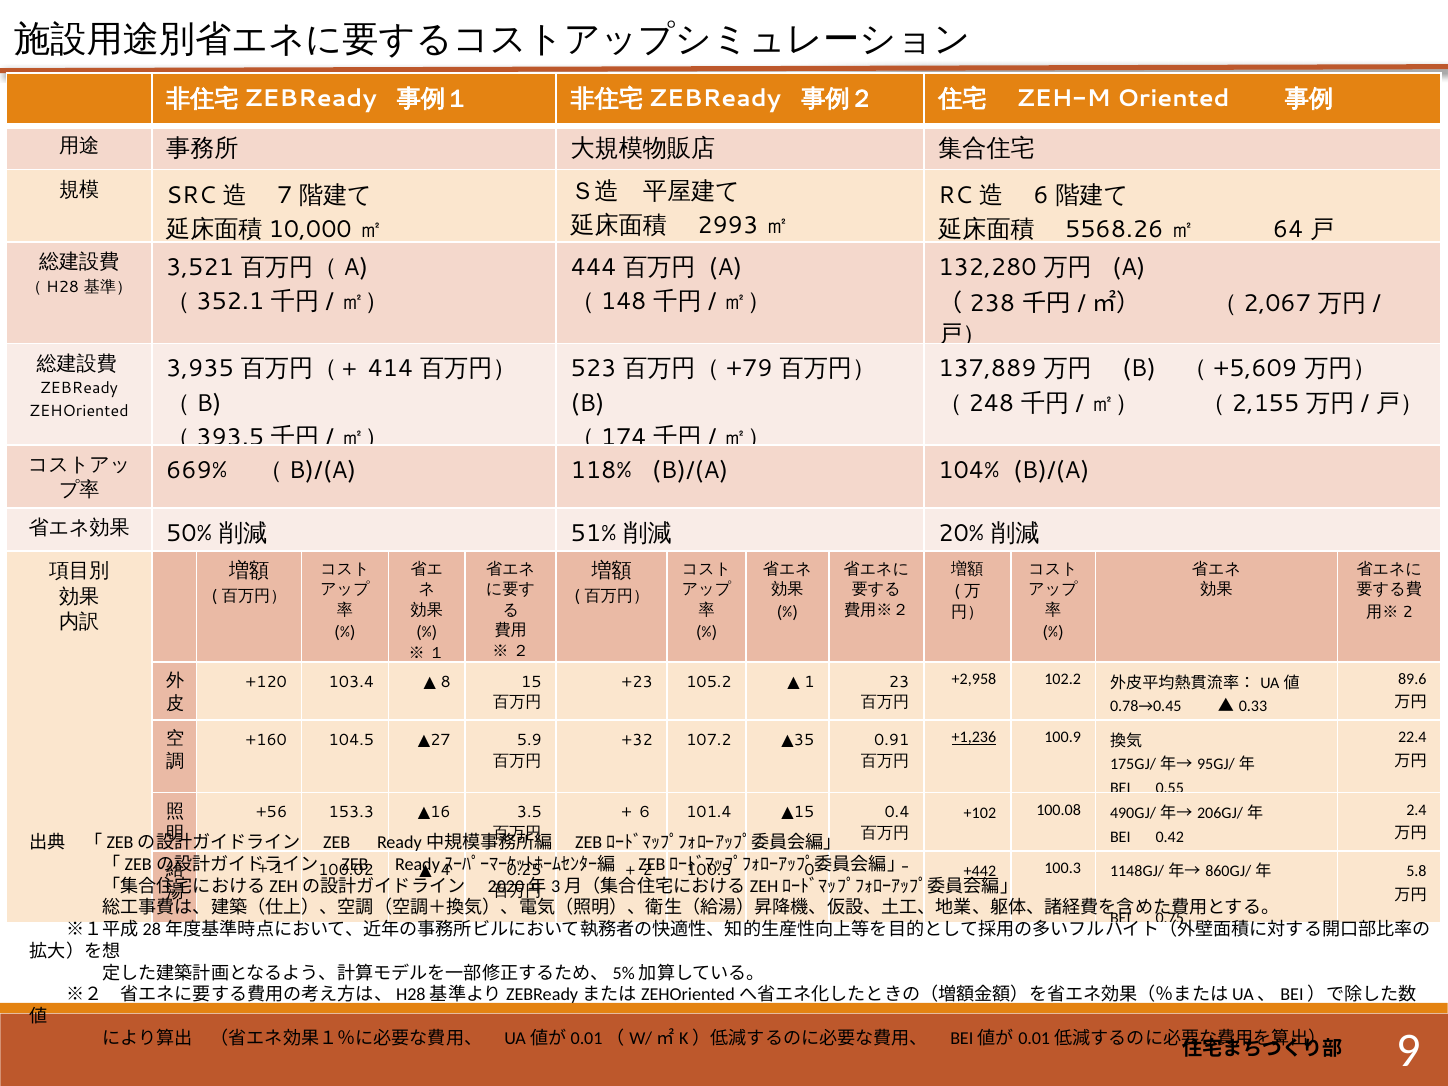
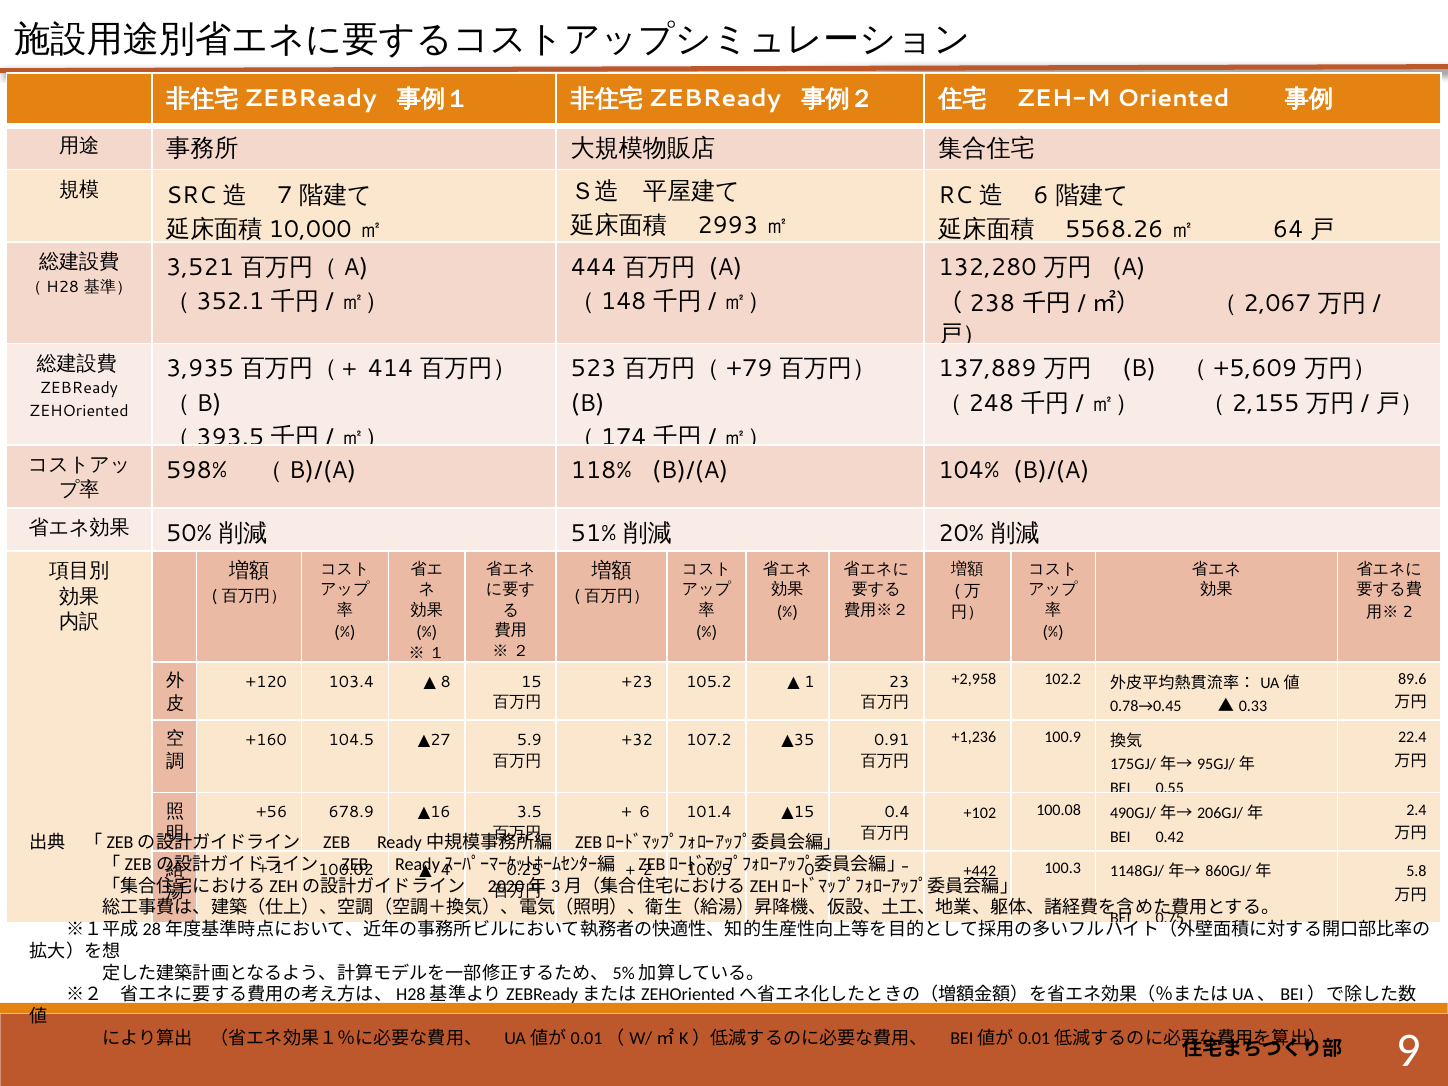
669%: 669% -> 598%
+1,236 underline: present -> none
153.3: 153.3 -> 678.9
